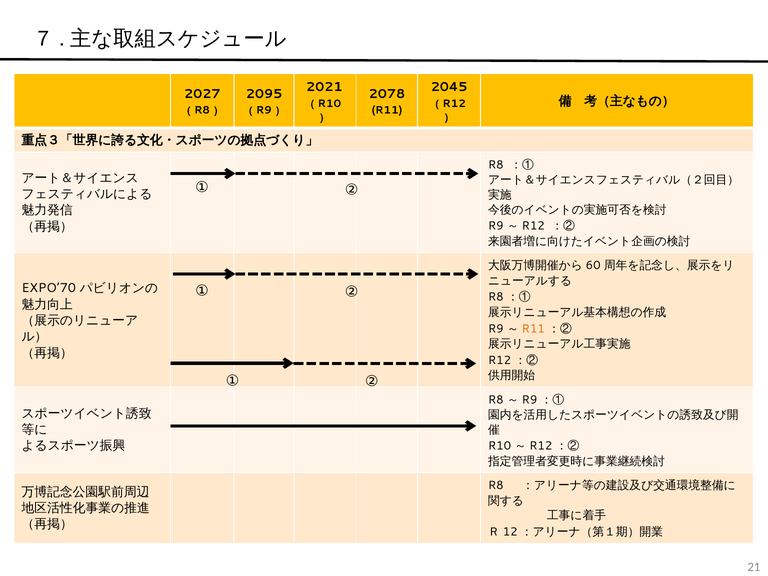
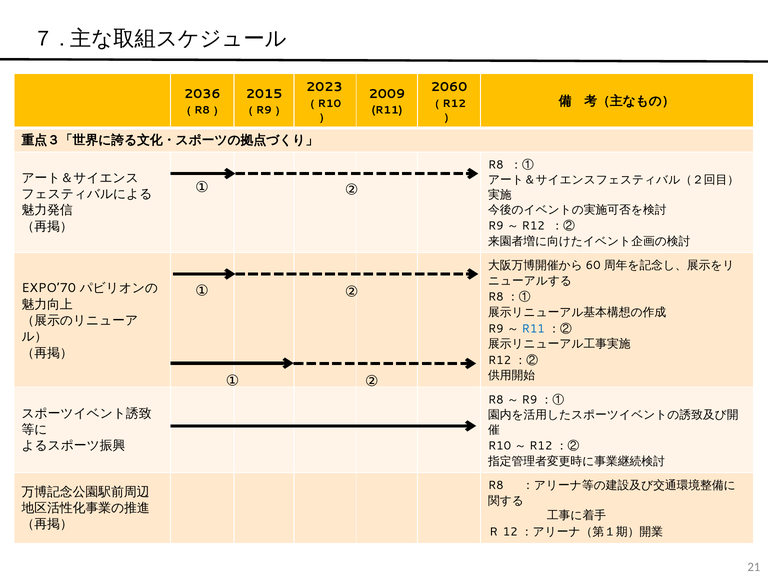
2021: 2021 -> 2023
2045: 2045 -> 2060
2027: 2027 -> 2036
2095: 2095 -> 2015
2078: 2078 -> 2009
R11 at (533, 329) colour: orange -> blue
